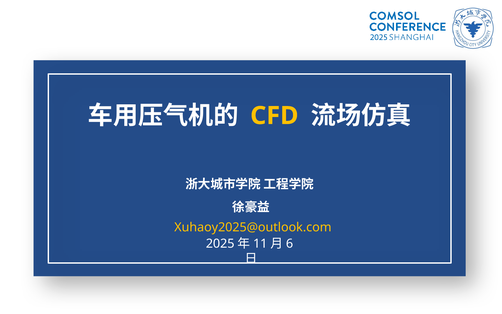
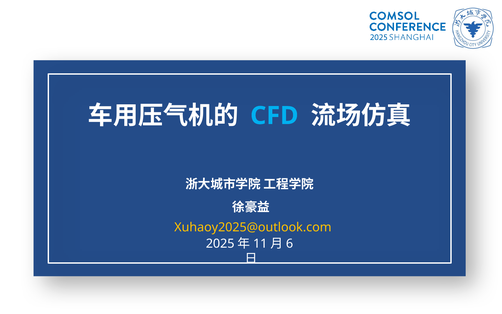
CFD colour: yellow -> light blue
